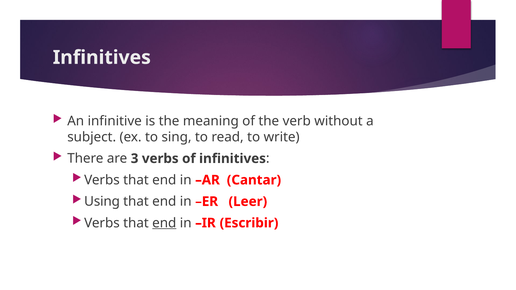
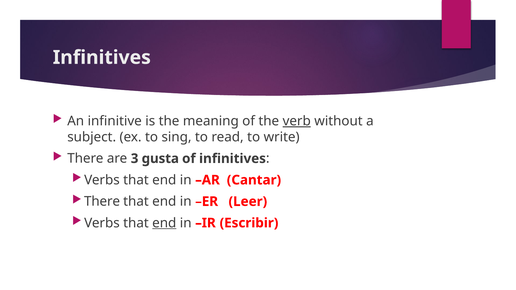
verb underline: none -> present
3 verbs: verbs -> gusta
Using at (102, 202): Using -> There
